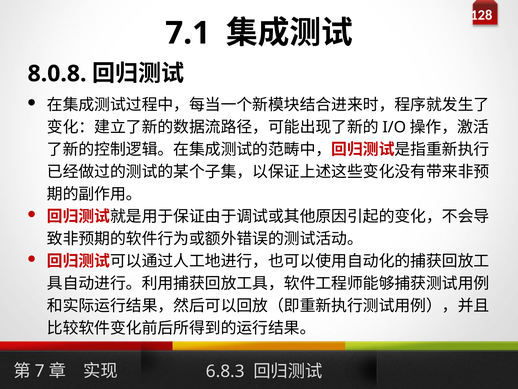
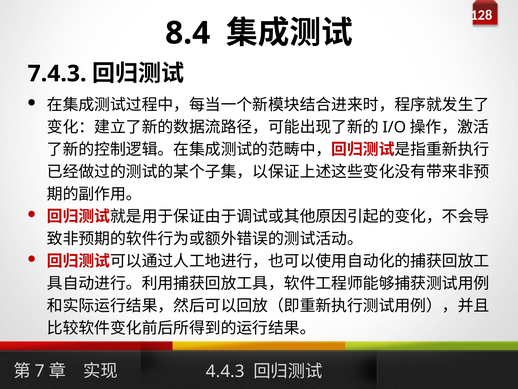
7.1: 7.1 -> 8.4
8.0.8: 8.0.8 -> 7.4.3
6.8.3: 6.8.3 -> 4.4.3
